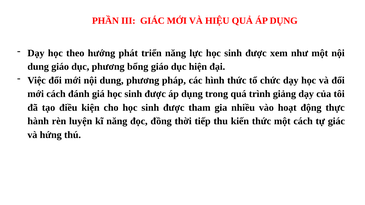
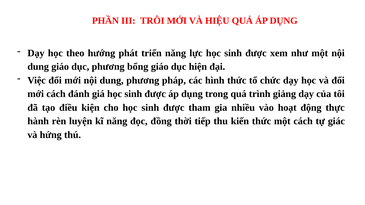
III GIÁC: GIÁC -> TRÔI
